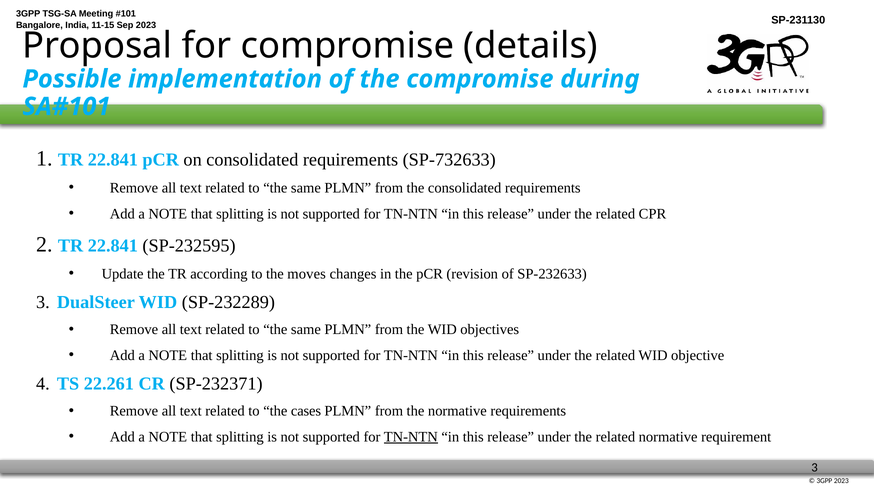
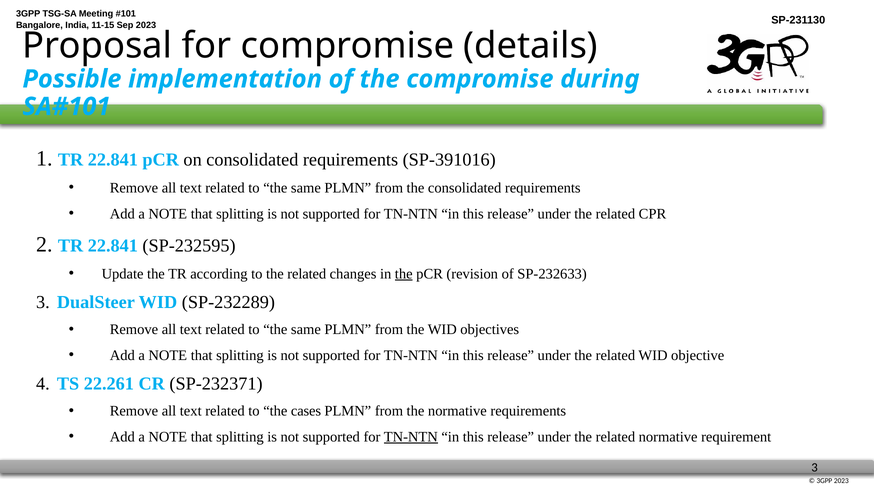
SP-732633: SP-732633 -> SP-391016
to the moves: moves -> related
the at (404, 274) underline: none -> present
